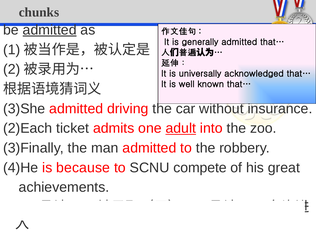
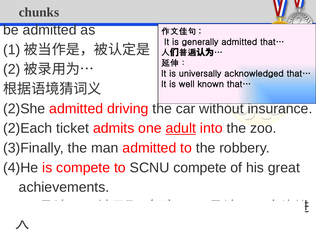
admitted at (50, 30) underline: present -> none
3)She: 3)She -> 2)She
is because: because -> compete
